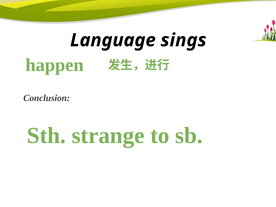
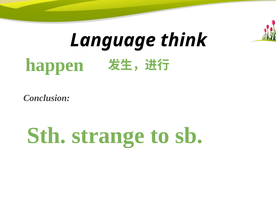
sings: sings -> think
